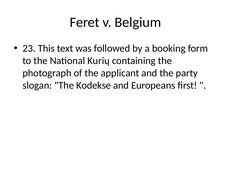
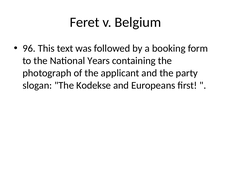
23: 23 -> 96
Kurių: Kurių -> Years
